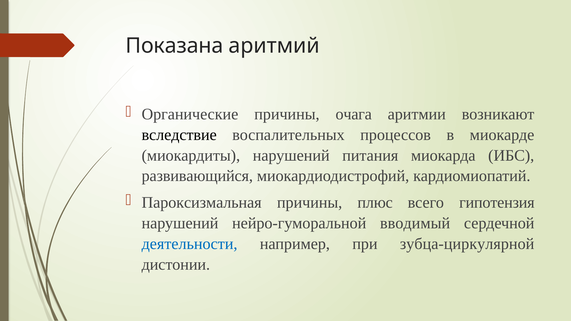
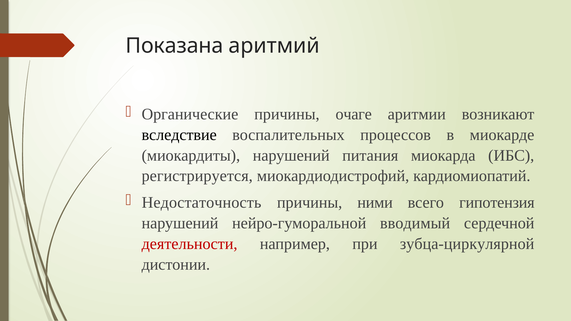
очага: очага -> очаге
развивающийся: развивающийся -> регистрируется
Пароксизмальная: Пароксизмальная -> Недостаточность
плюс: плюс -> ними
деятельности colour: blue -> red
